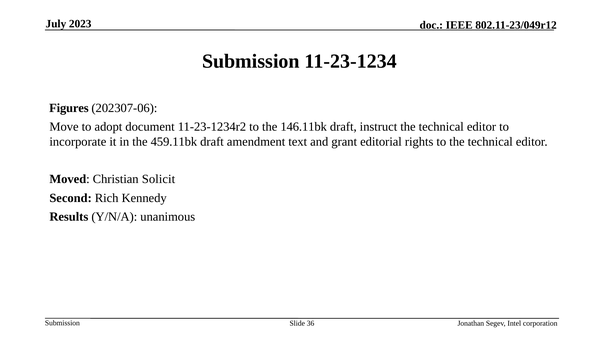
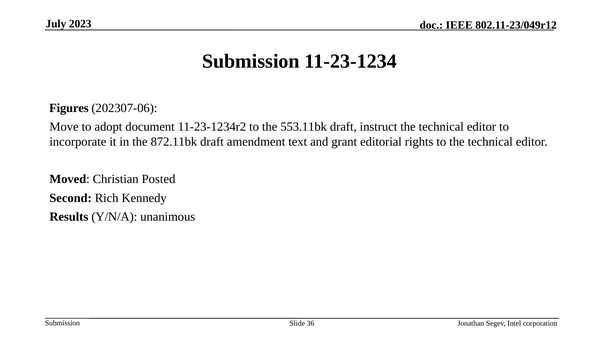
146.11bk: 146.11bk -> 553.11bk
459.11bk: 459.11bk -> 872.11bk
Solicit: Solicit -> Posted
